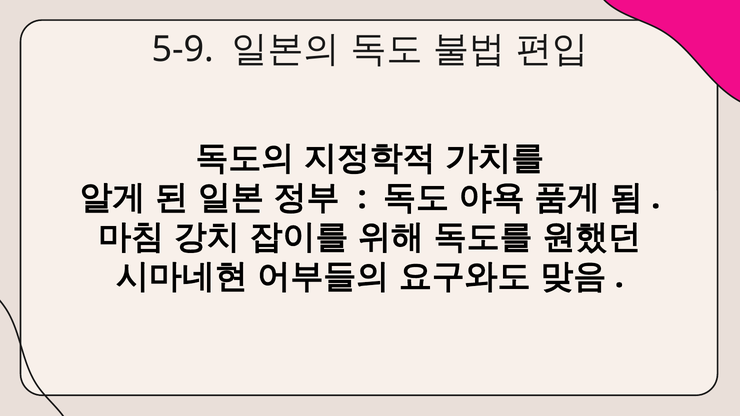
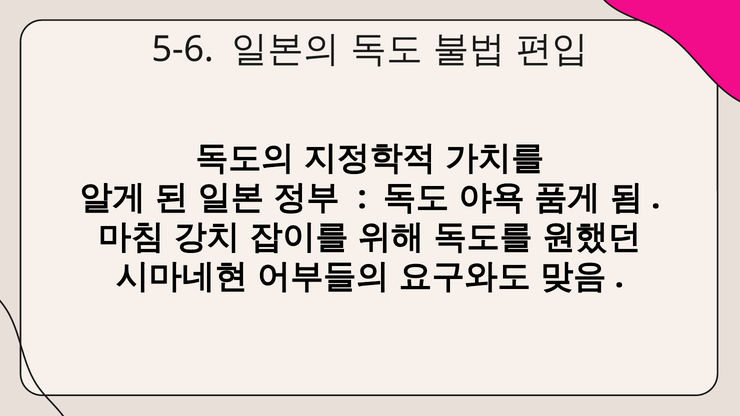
5-9: 5-9 -> 5-6
